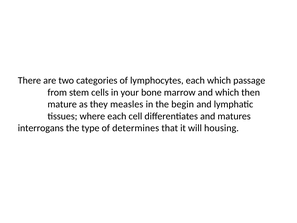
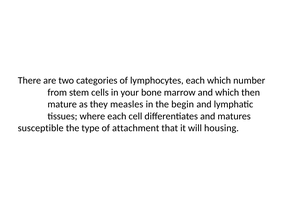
passage: passage -> number
interrogans: interrogans -> susceptible
determines: determines -> attachment
